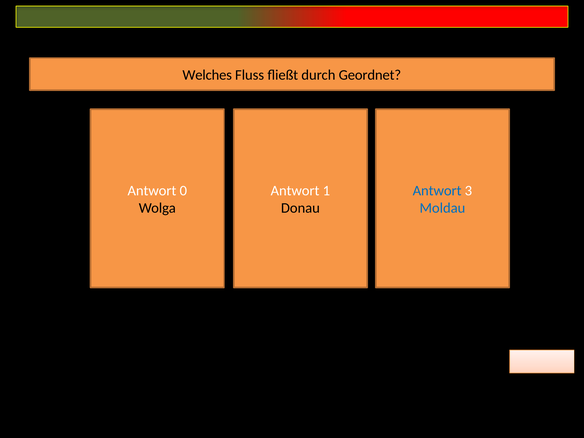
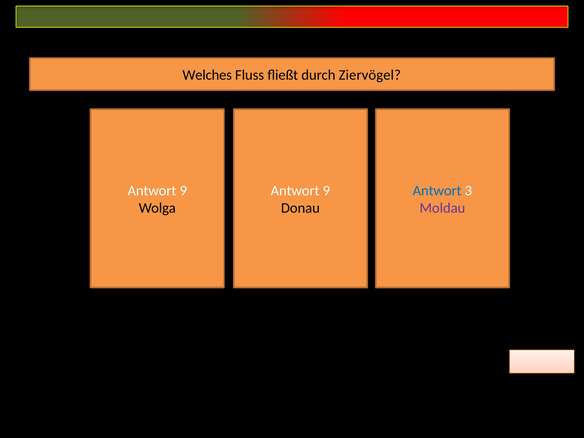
Geordnet: Geordnet -> Ziervögel
0 at (183, 191): 0 -> 9
1 at (326, 191): 1 -> 9
Moldau colour: blue -> purple
